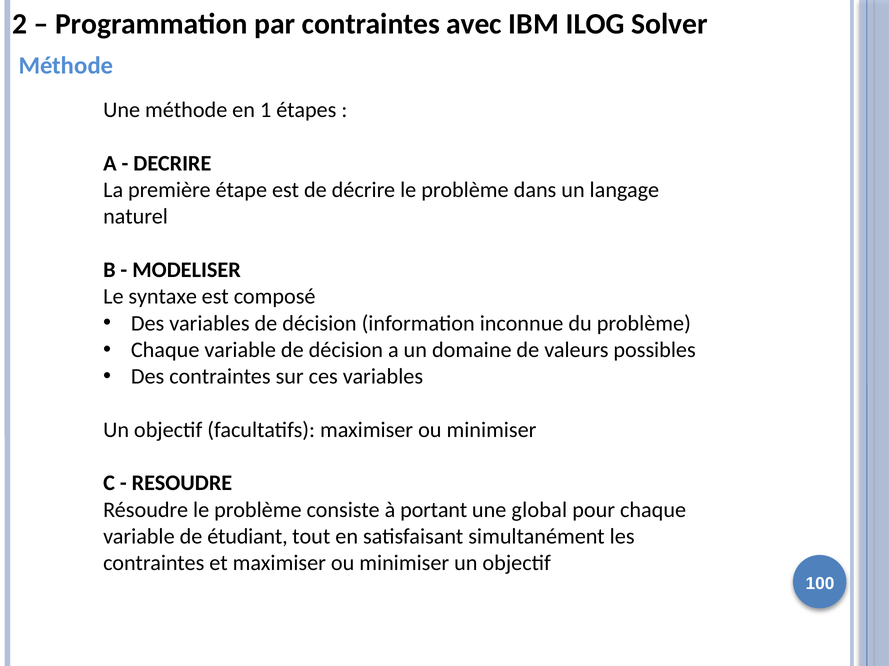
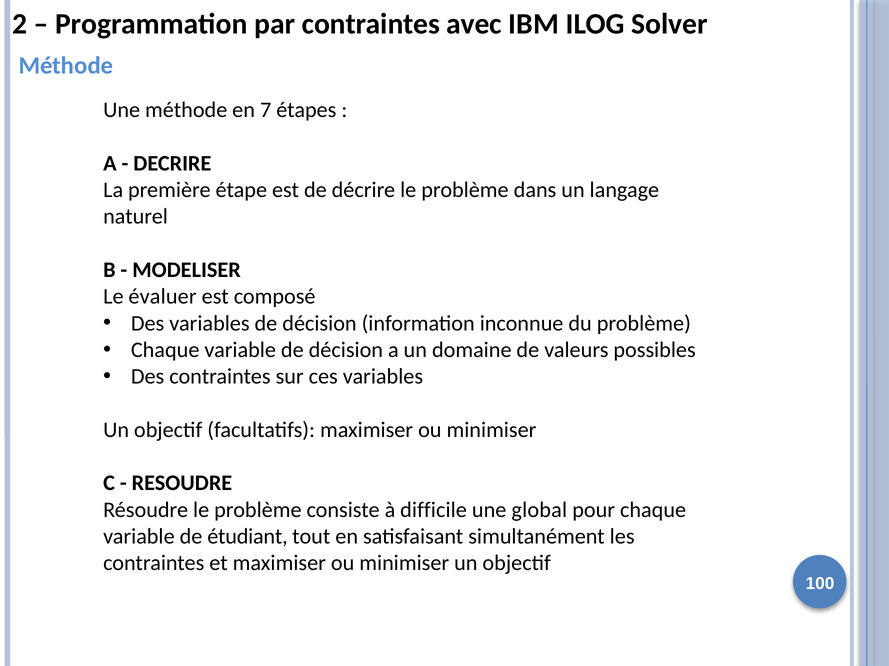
1: 1 -> 7
syntaxe: syntaxe -> évaluer
portant: portant -> difficile
